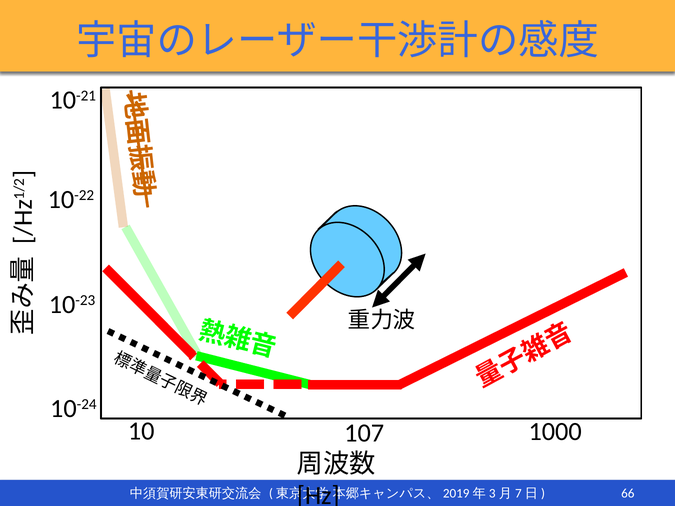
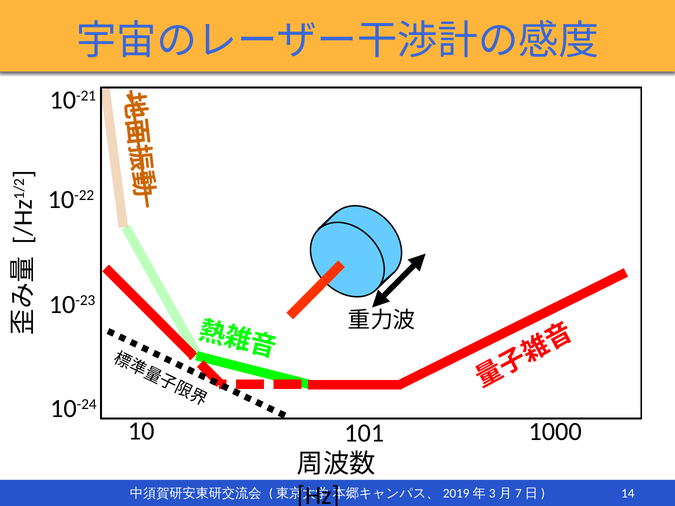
107: 107 -> 101
66: 66 -> 14
